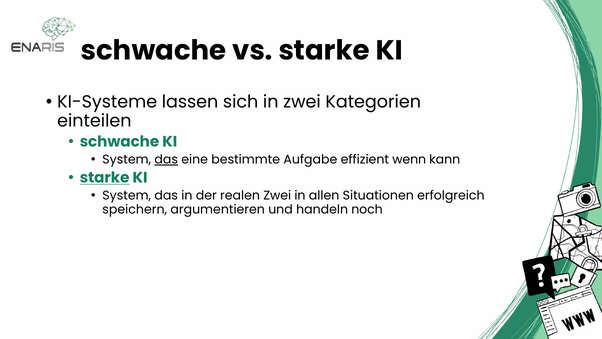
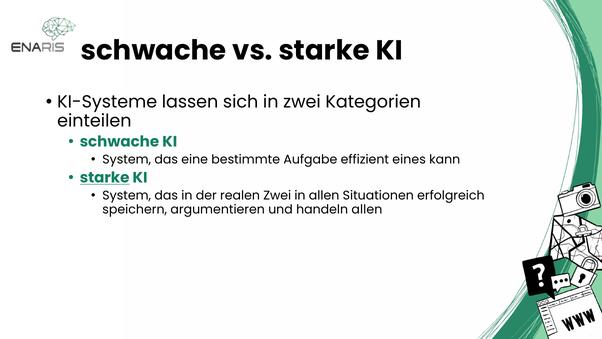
das at (166, 160) underline: present -> none
wenn: wenn -> eines
handeln noch: noch -> allen
